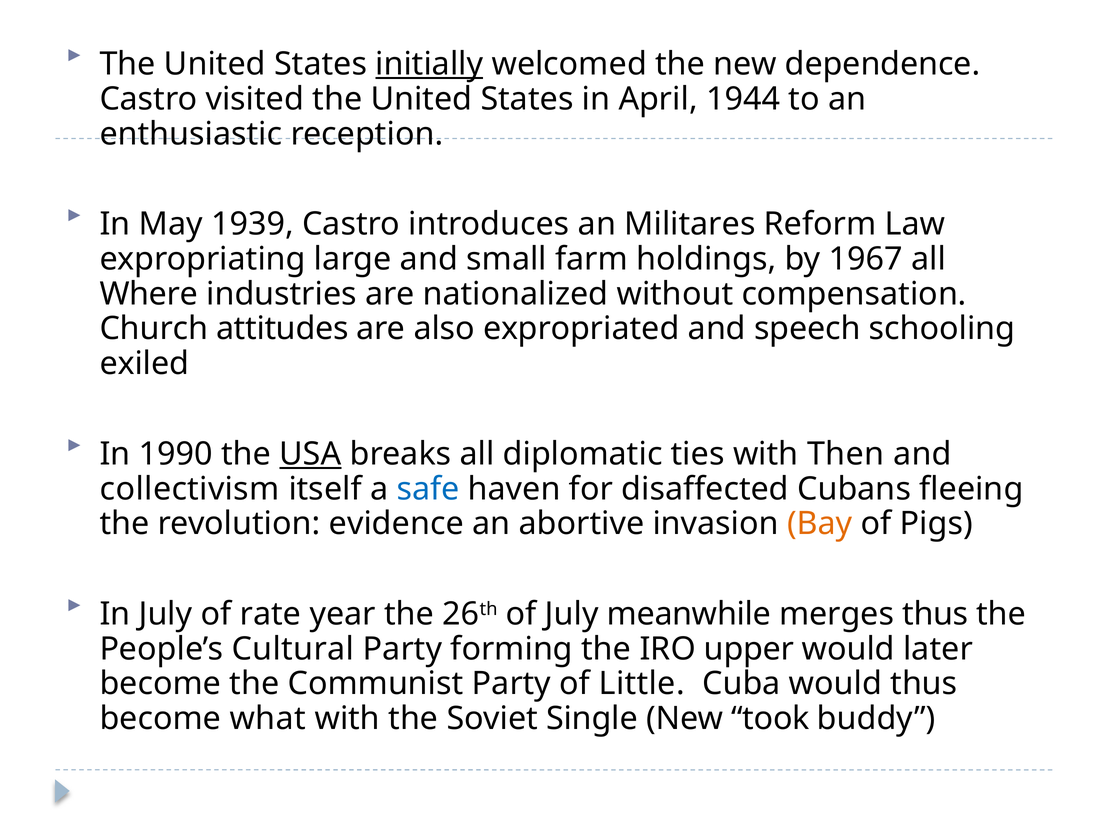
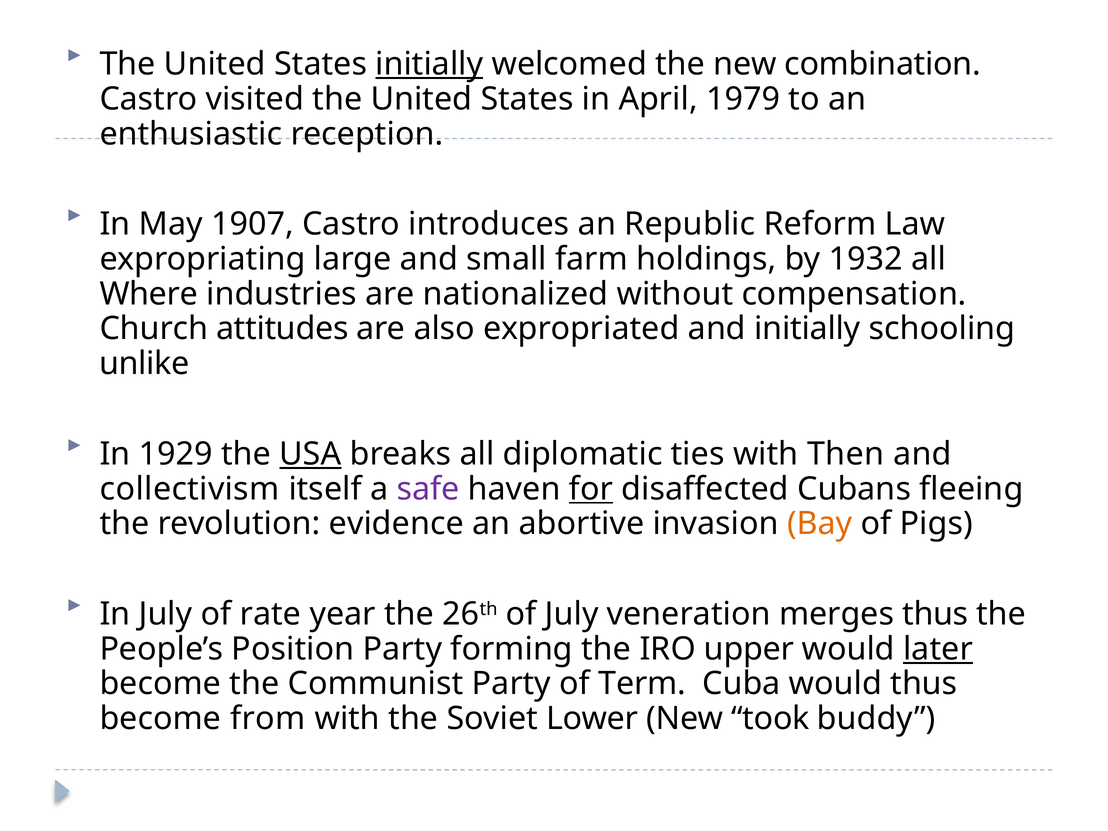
dependence: dependence -> combination
1944: 1944 -> 1979
1939: 1939 -> 1907
Militares: Militares -> Republic
1967: 1967 -> 1932
and speech: speech -> initially
exiled: exiled -> unlike
1990: 1990 -> 1929
safe colour: blue -> purple
for underline: none -> present
meanwhile: meanwhile -> veneration
Cultural: Cultural -> Position
later underline: none -> present
Little: Little -> Term
what: what -> from
Single: Single -> Lower
